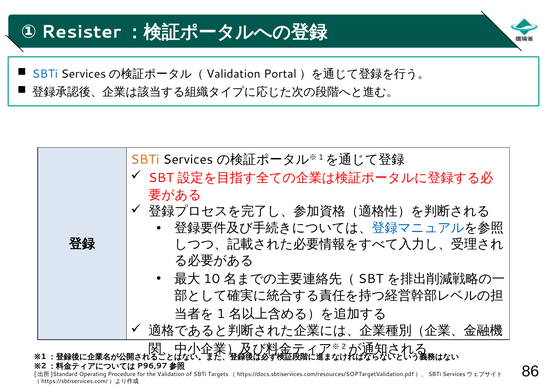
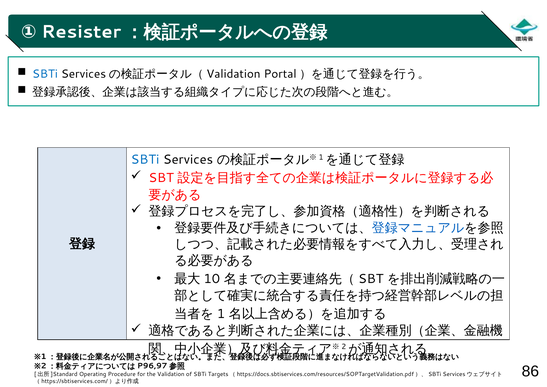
SBTi at (145, 159) colour: orange -> blue
